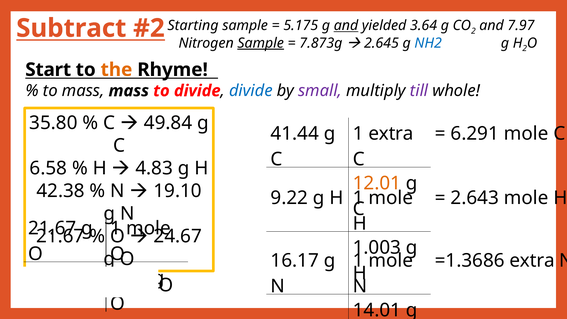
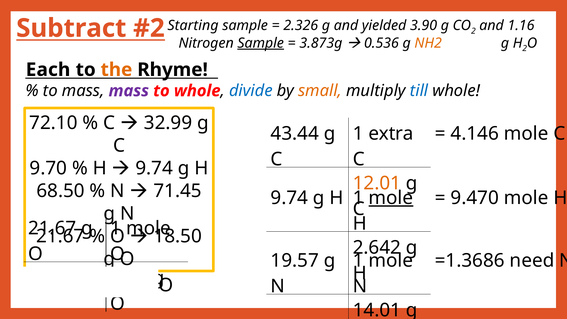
5.175: 5.175 -> 2.326
and at (346, 26) underline: present -> none
3.64: 3.64 -> 3.90
7.97: 7.97 -> 1.16
7.873g: 7.873g -> 3.873g
2.645: 2.645 -> 0.536
NH2 colour: blue -> orange
Start: Start -> Each
mass at (129, 91) colour: black -> purple
to divide: divide -> whole
small colour: purple -> orange
till colour: purple -> blue
35.80: 35.80 -> 72.10
49.84: 49.84 -> 32.99
41.44: 41.44 -> 43.44
6.291: 6.291 -> 4.146
6.58: 6.58 -> 9.70
4.83 at (154, 168): 4.83 -> 9.74
42.38: 42.38 -> 68.50
19.10: 19.10 -> 71.45
9.22 at (289, 198): 9.22 -> 9.74
mole at (391, 198) underline: none -> present
2.643: 2.643 -> 9.470
24.67: 24.67 -> 18.50
1.003: 1.003 -> 2.642
16.17: 16.17 -> 19.57
=1.3686 extra: extra -> need
